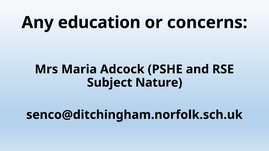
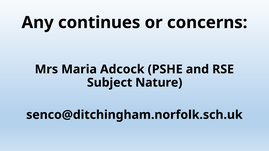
education: education -> continues
